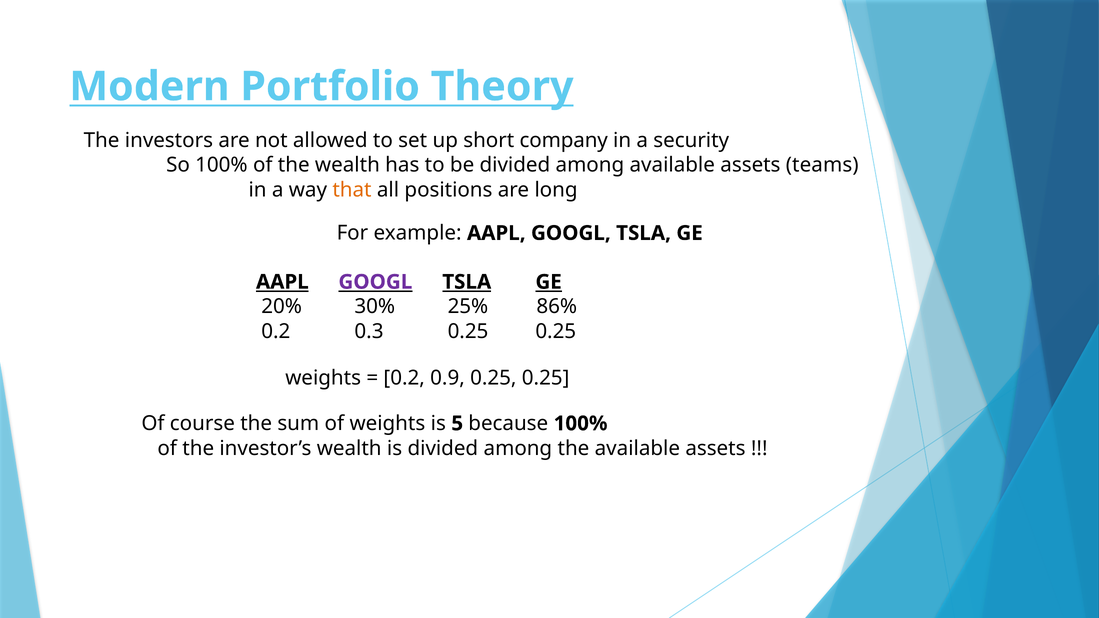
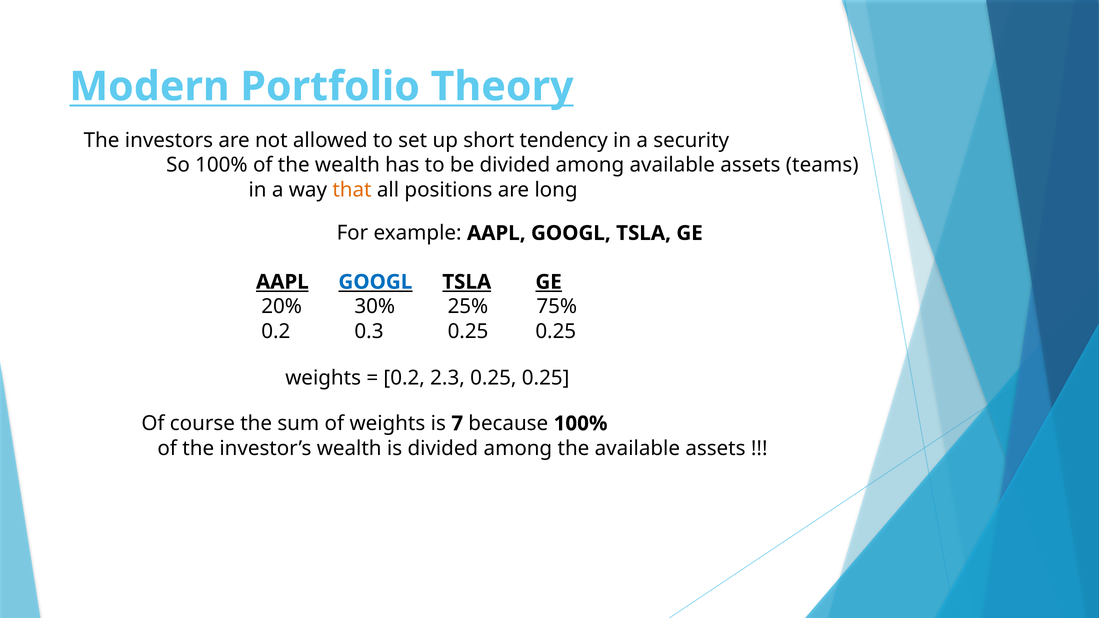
company: company -> tendency
GOOGL at (375, 282) colour: purple -> blue
86%: 86% -> 75%
0.9: 0.9 -> 2.3
5: 5 -> 7
